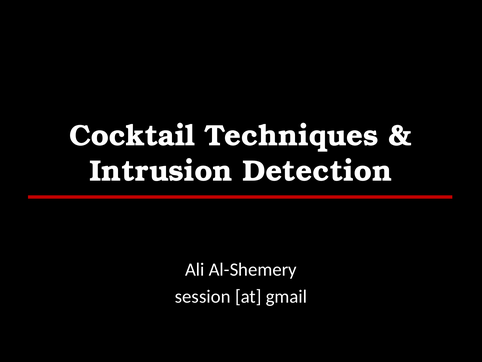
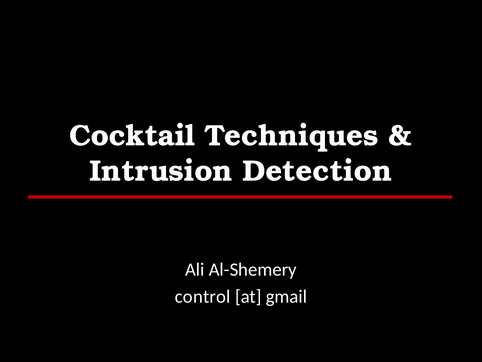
session: session -> control
